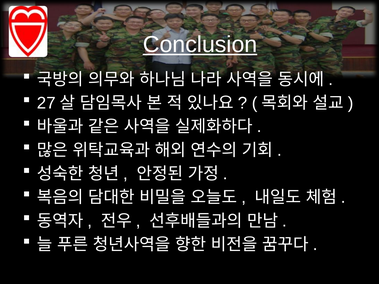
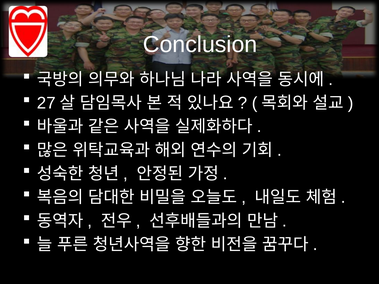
Conclusion underline: present -> none
